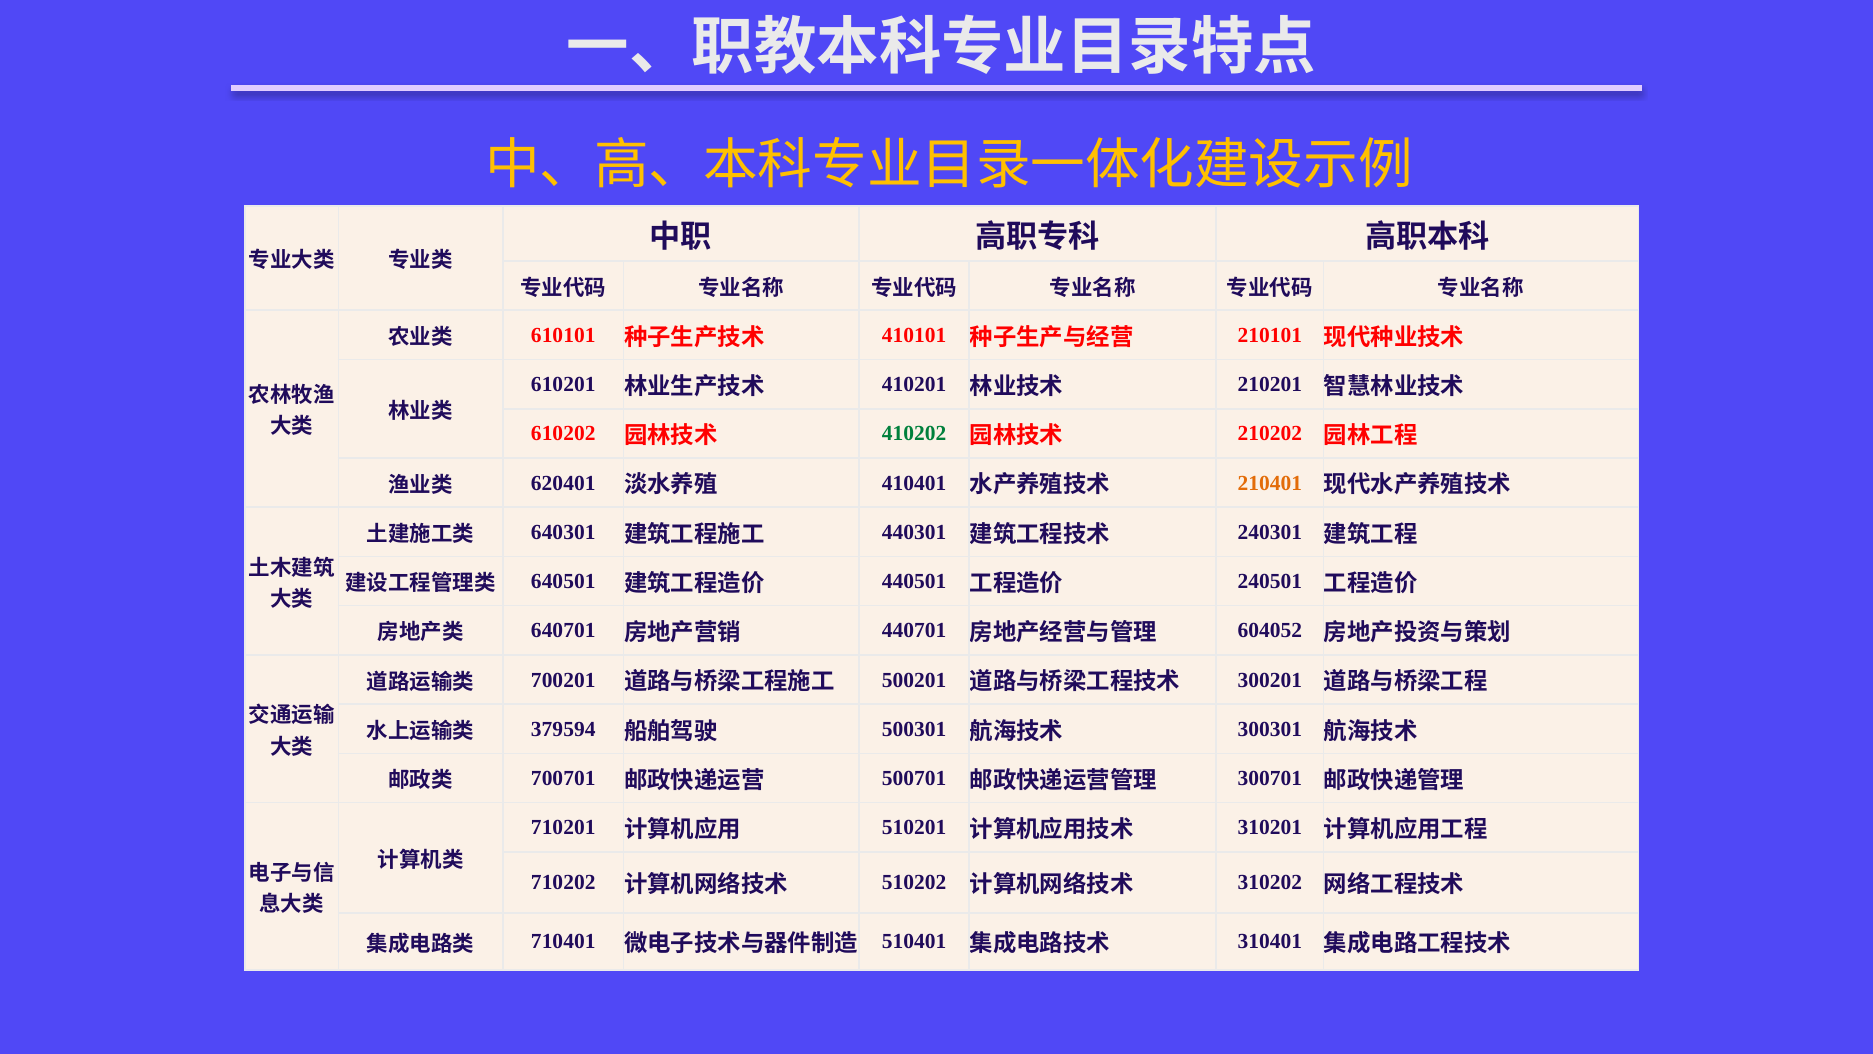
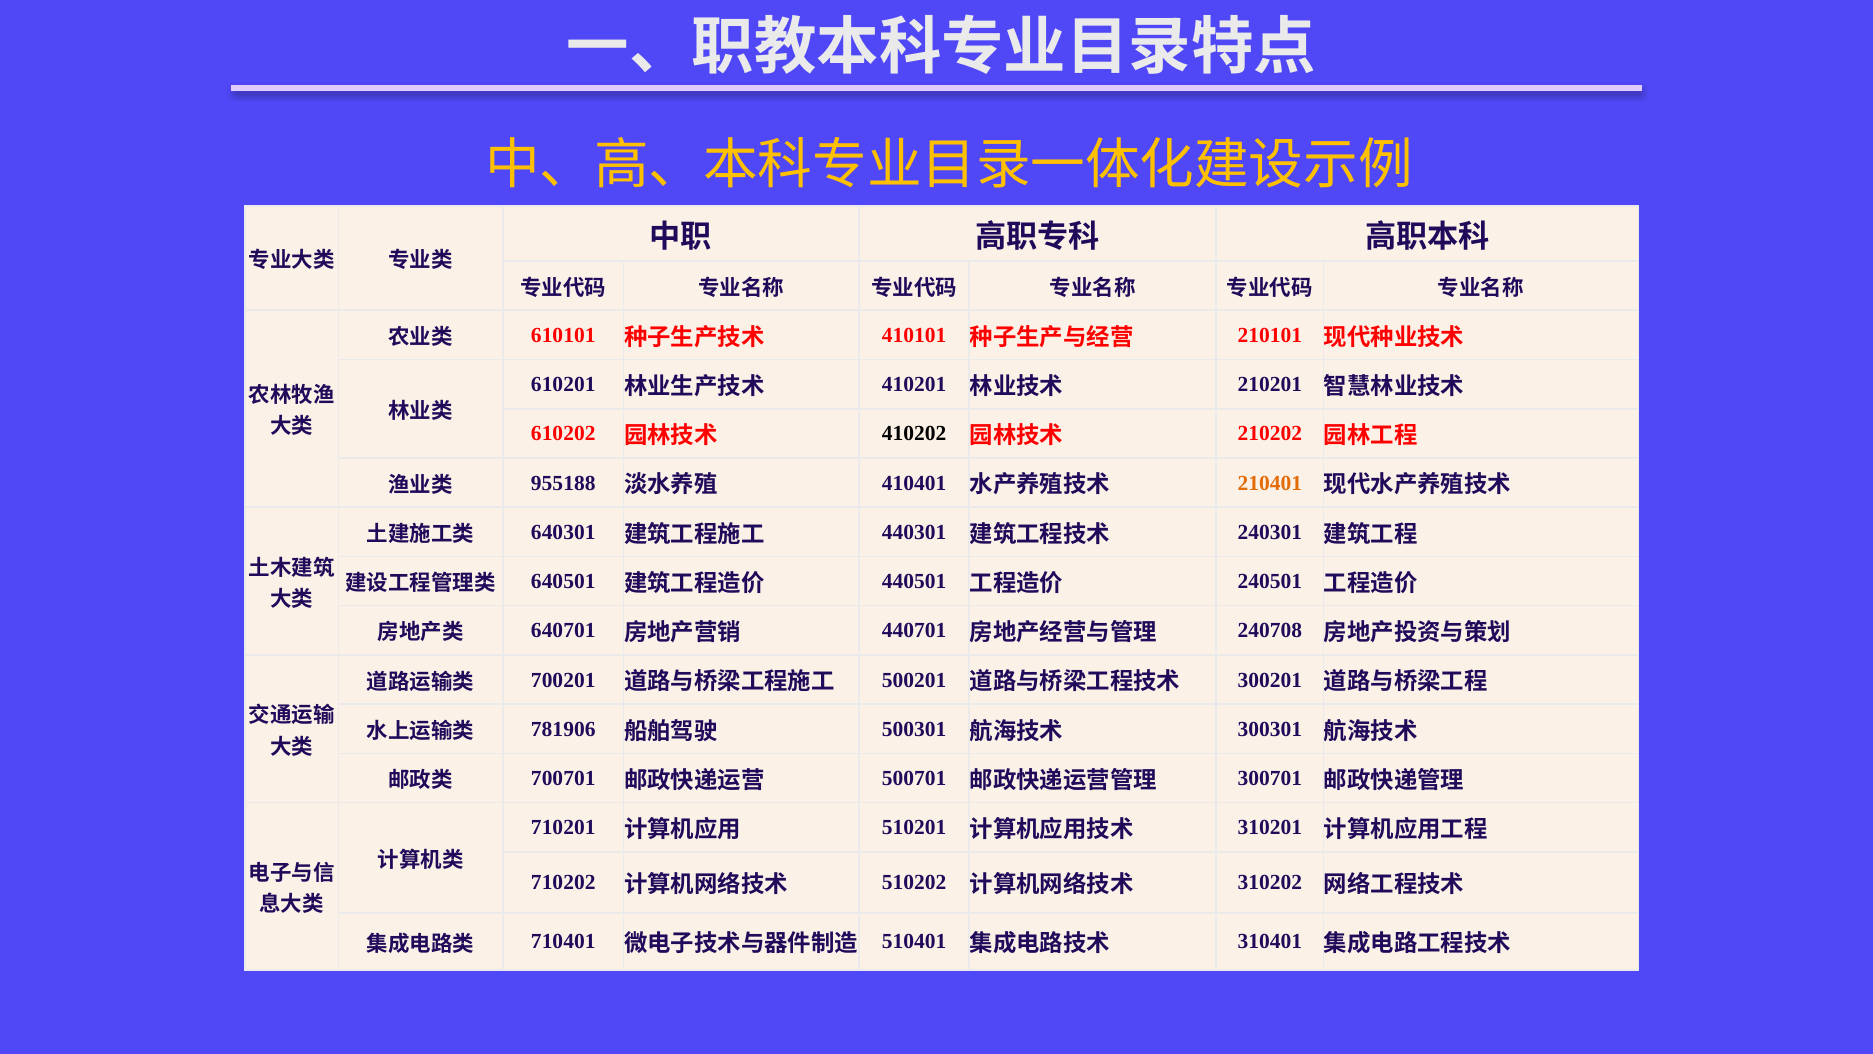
410202 colour: green -> black
620401: 620401 -> 955188
604052: 604052 -> 240708
379594: 379594 -> 781906
